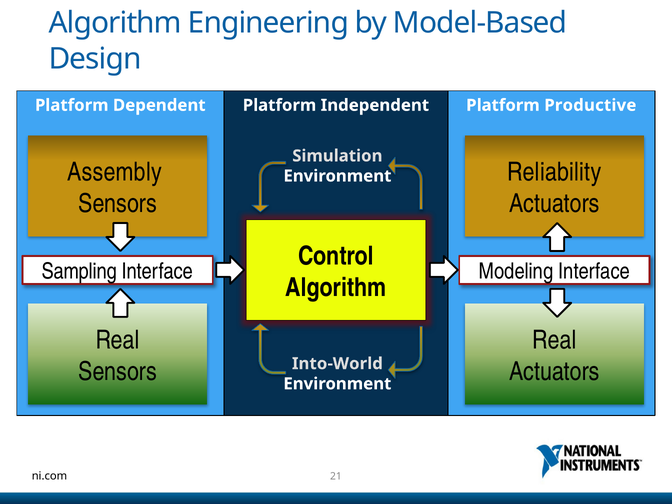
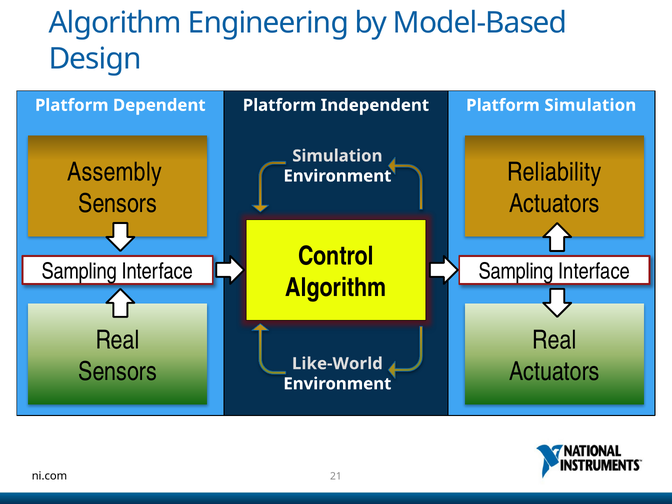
Platform Productive: Productive -> Simulation
Interface Modeling: Modeling -> Sampling
Into-World: Into-World -> Like-World
